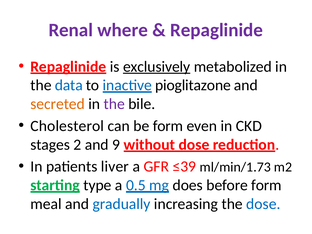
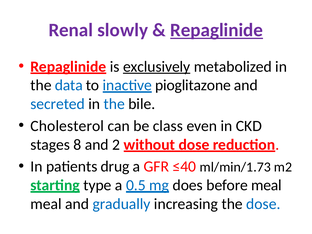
where: where -> slowly
Repaglinide at (217, 30) underline: none -> present
secreted colour: orange -> blue
the at (114, 104) colour: purple -> blue
be form: form -> class
2: 2 -> 8
9: 9 -> 2
liver: liver -> drug
≤39: ≤39 -> ≤40
before form: form -> meal
